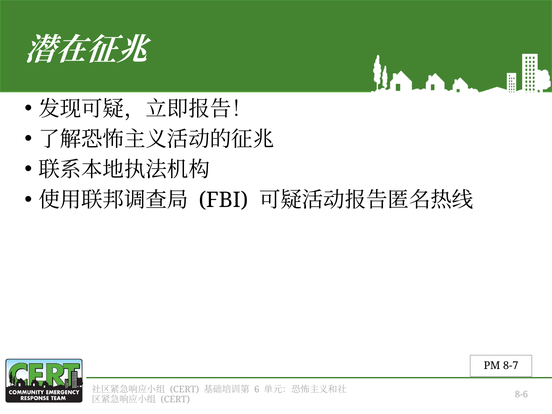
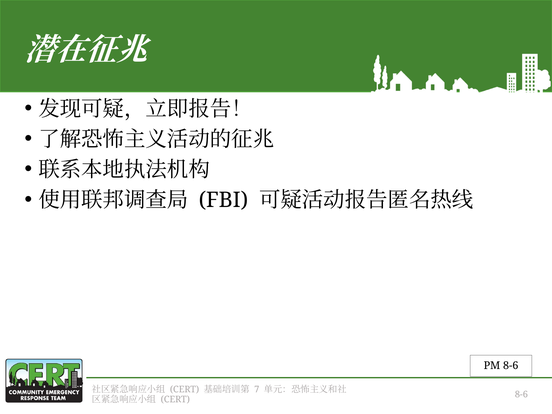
PM 8-7: 8-7 -> 8-6
6: 6 -> 7
